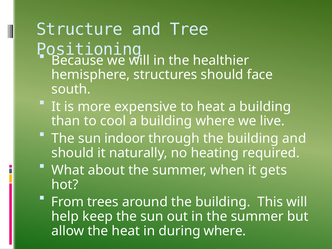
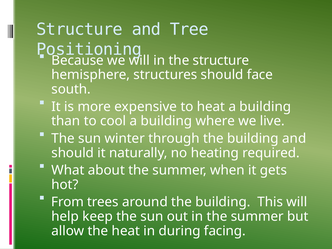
the healthier: healthier -> structure
indoor: indoor -> winter
during where: where -> facing
